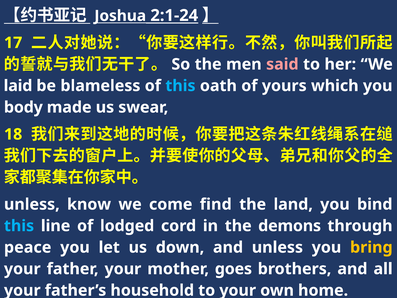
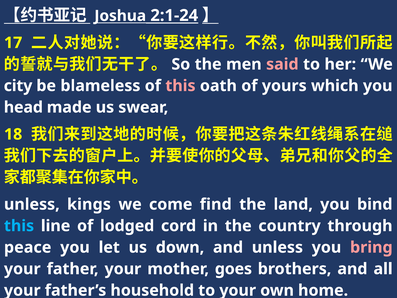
laid: laid -> city
this at (180, 86) colour: light blue -> pink
body: body -> head
know: know -> kings
demons: demons -> country
bring colour: yellow -> pink
